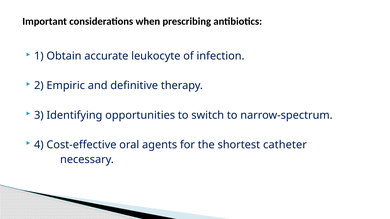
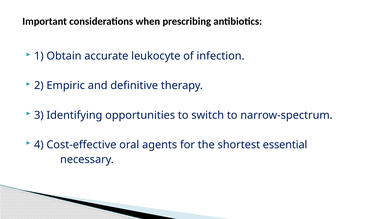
catheter: catheter -> essential
